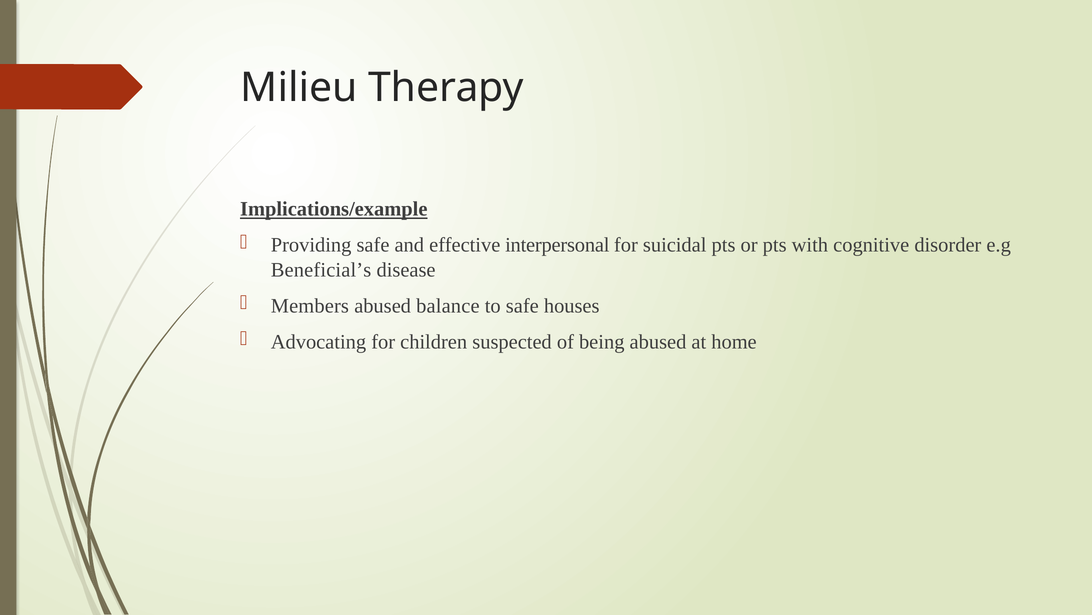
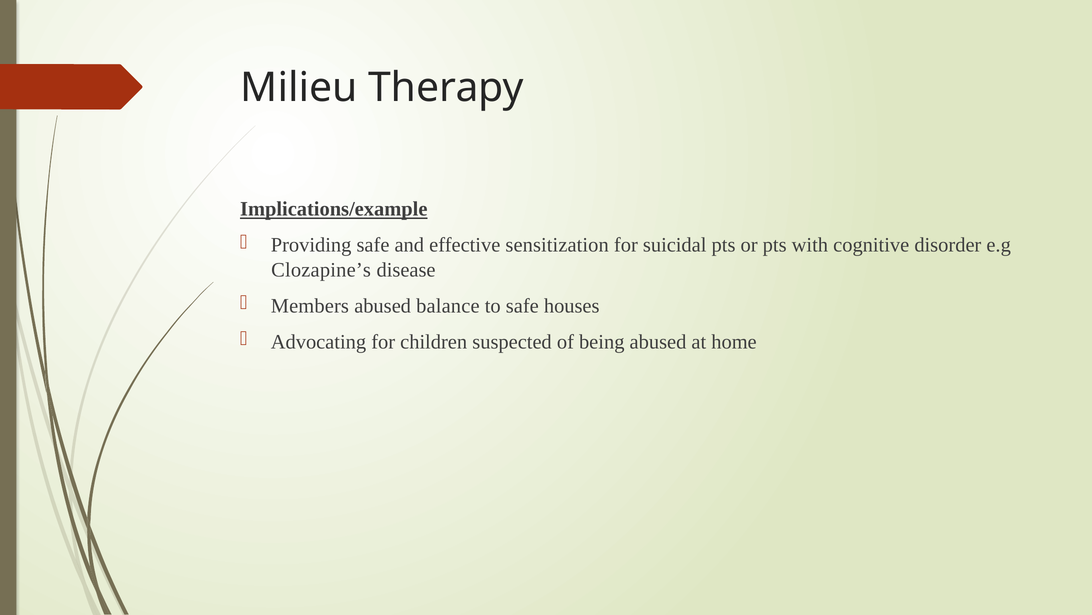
interpersonal: interpersonal -> sensitization
Beneficial’s: Beneficial’s -> Clozapine’s
